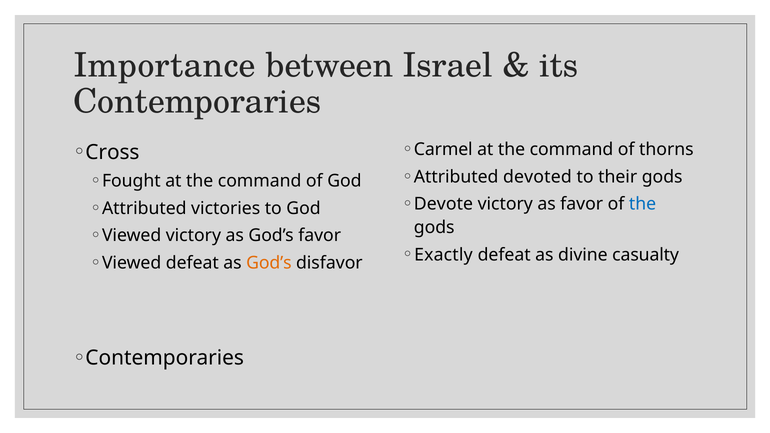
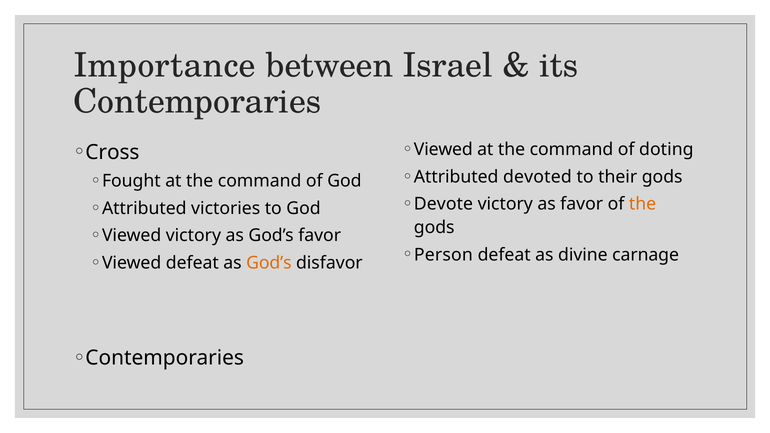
Carmel at (443, 150): Carmel -> Viewed
thorns: thorns -> doting
the at (643, 204) colour: blue -> orange
Exactly: Exactly -> Person
casualty: casualty -> carnage
